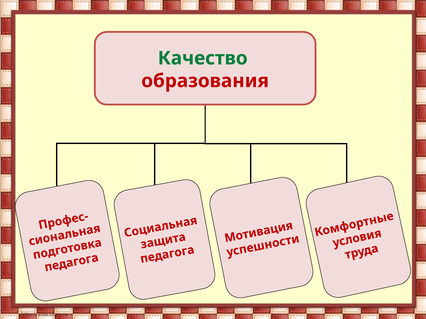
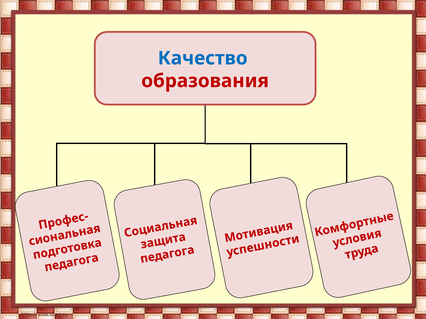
Качество colour: green -> blue
